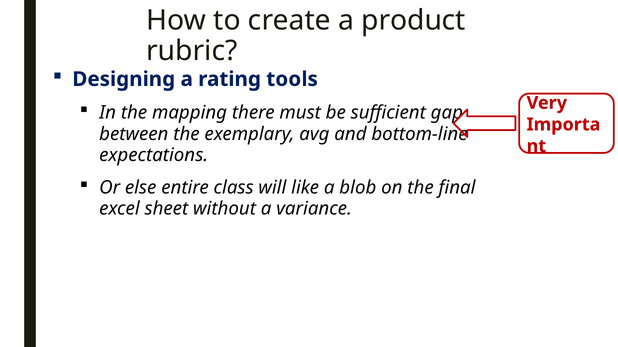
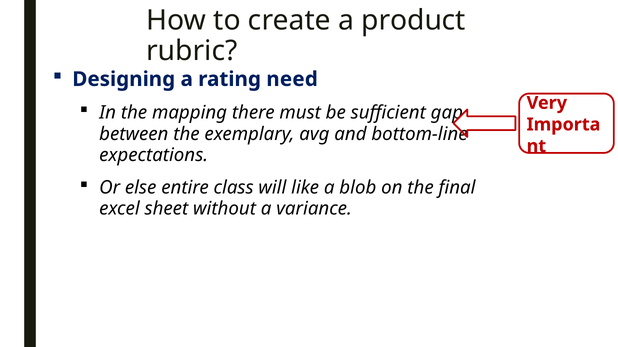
tools: tools -> need
